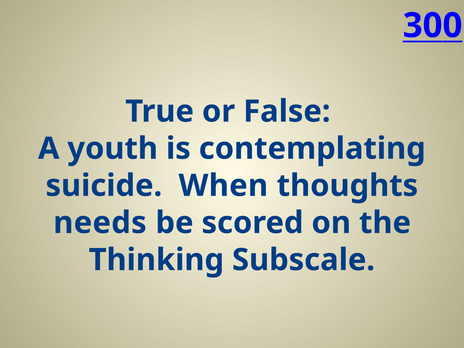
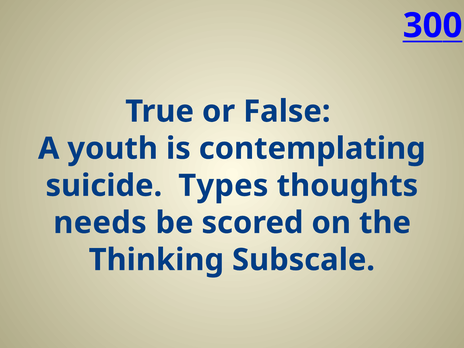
When: When -> Types
